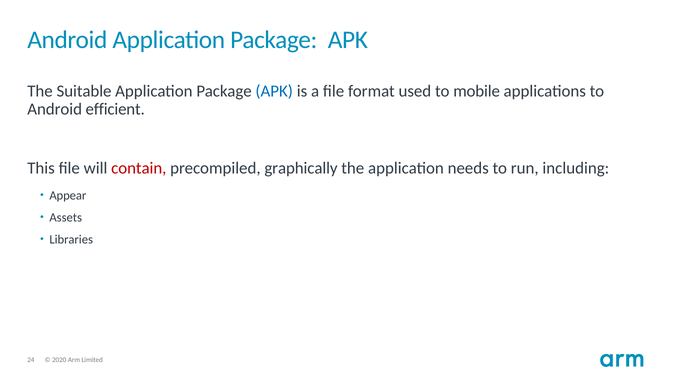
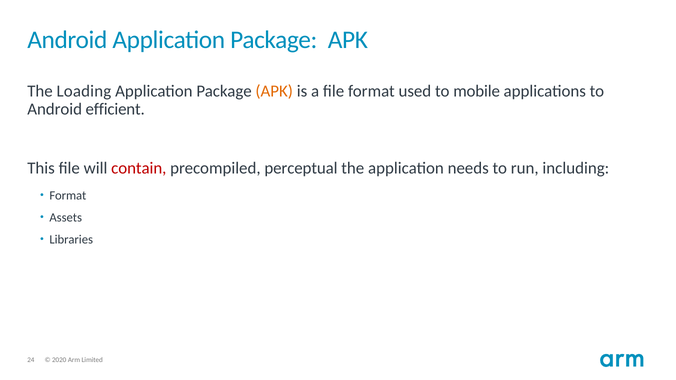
Suitable: Suitable -> Loading
APK at (274, 91) colour: blue -> orange
graphically: graphically -> perceptual
Appear at (68, 196): Appear -> Format
